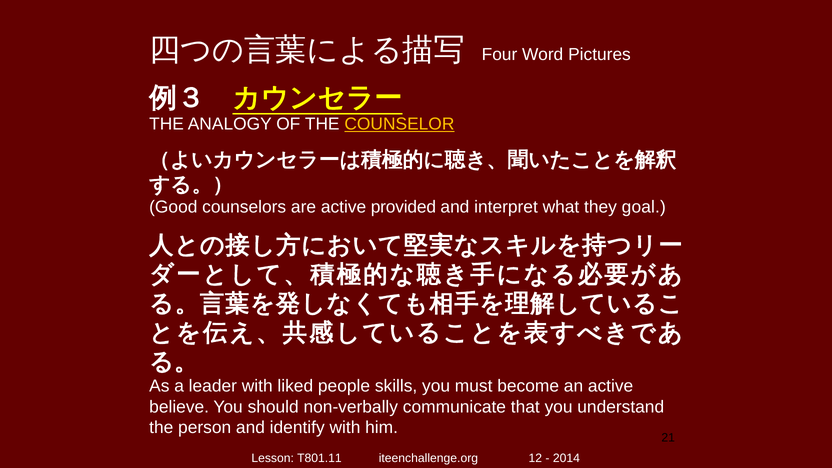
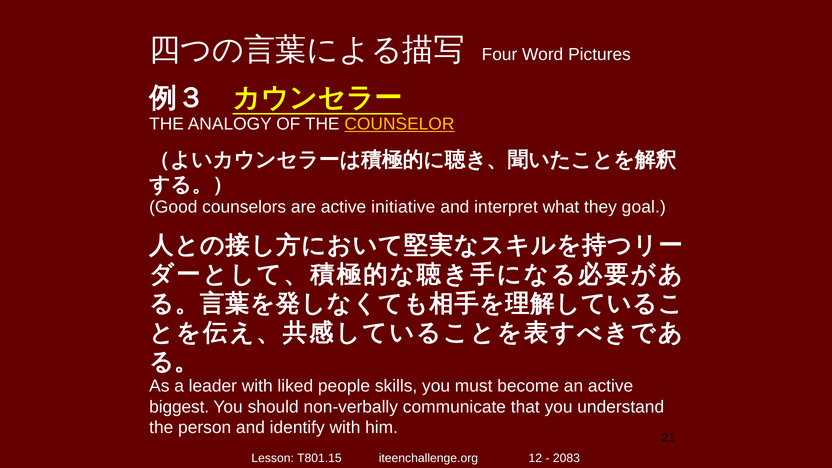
provided: provided -> initiative
believe: believe -> biggest
T801.11: T801.11 -> T801.15
2014: 2014 -> 2083
